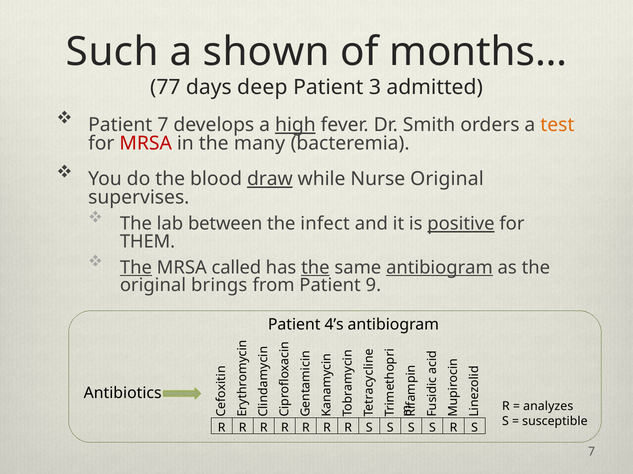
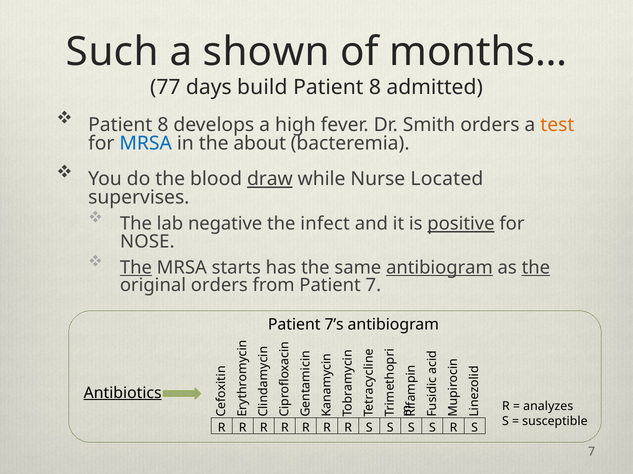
deep: deep -> build
3 at (375, 88): 3 -> 8
7 at (163, 125): 7 -> 8
high underline: present -> none
MRSA at (146, 144) colour: red -> blue
many: many -> about
Nurse Original: Original -> Located
between: between -> negative
THEM: THEM -> NOSE
called: called -> starts
the at (315, 268) underline: present -> none
the at (536, 268) underline: none -> present
original brings: brings -> orders
Patient 9: 9 -> 7
4’s: 4’s -> 7’s
Antibiotics underline: none -> present
